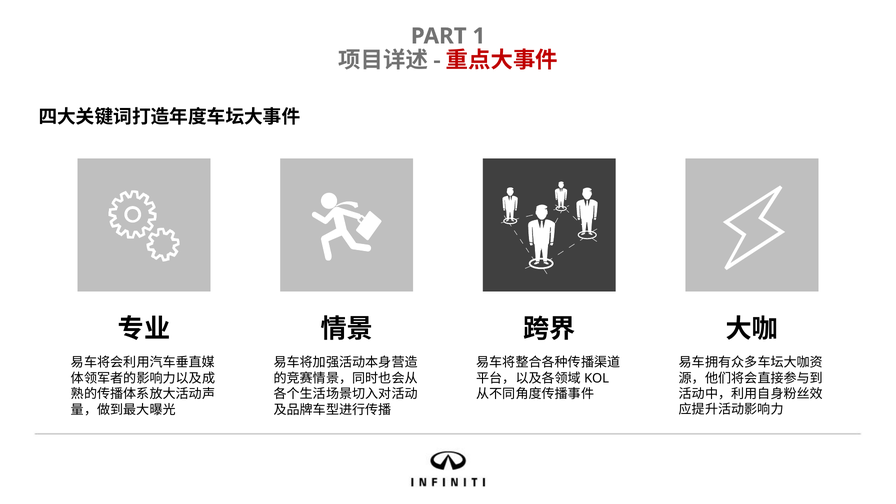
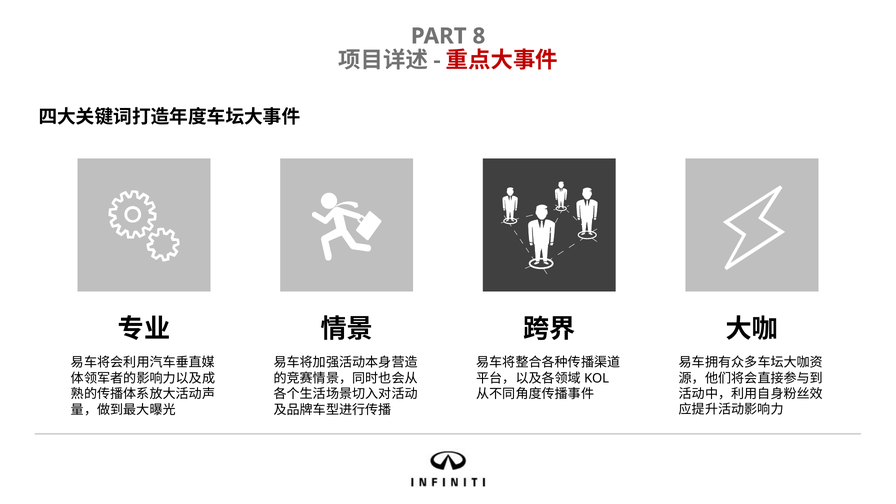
1: 1 -> 8
